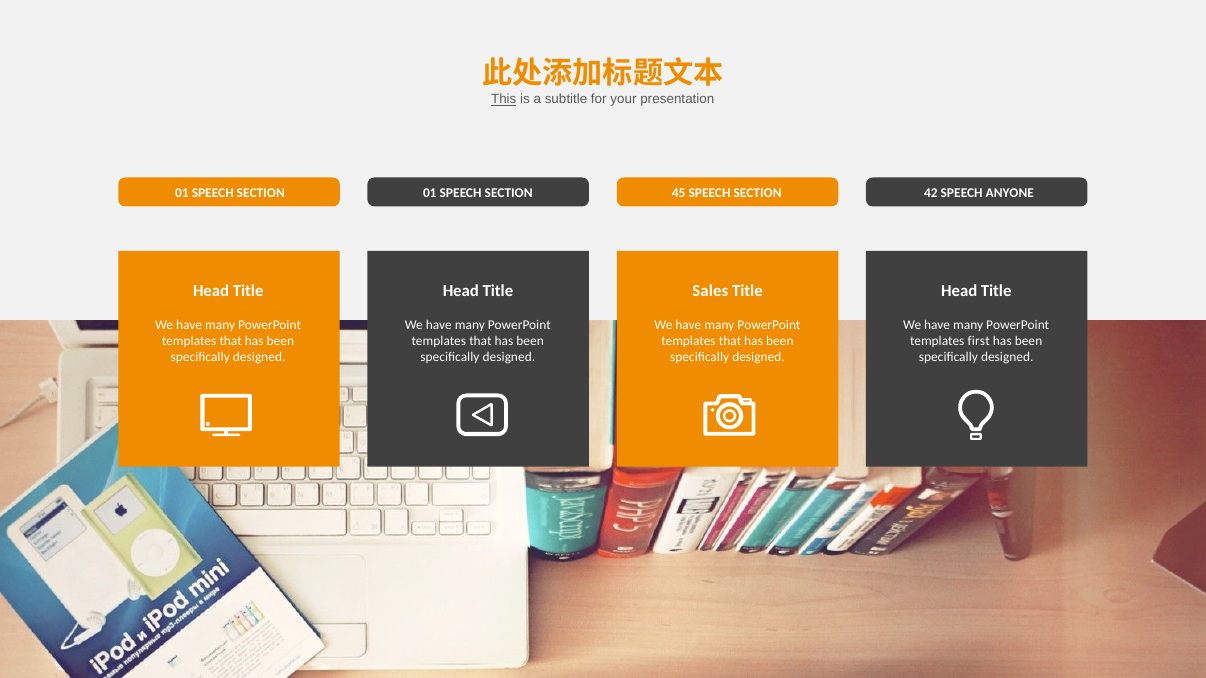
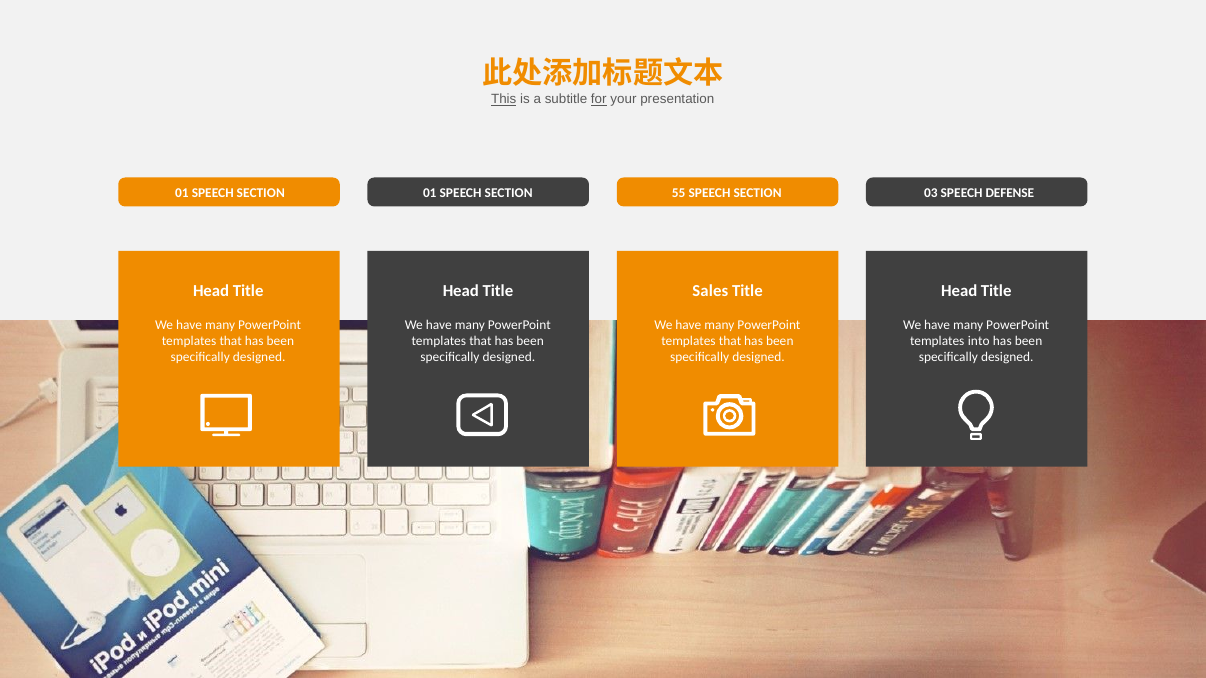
for underline: none -> present
45: 45 -> 55
42: 42 -> 03
ANYONE: ANYONE -> DEFENSE
first: first -> into
